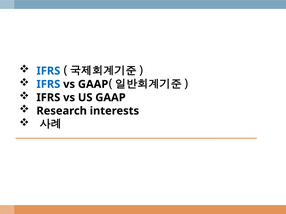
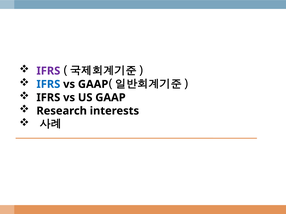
IFRS at (48, 71) colour: blue -> purple
